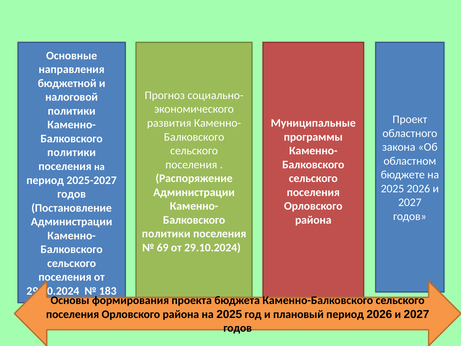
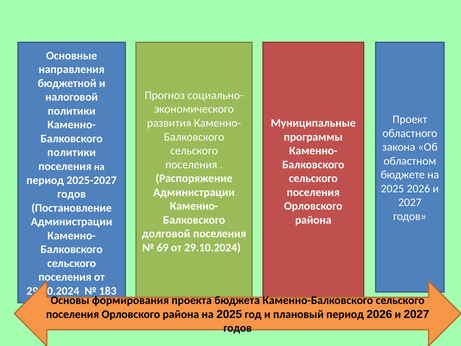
политики at (166, 234): политики -> долговой
